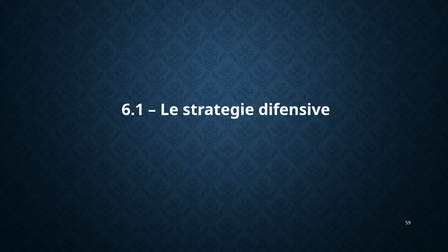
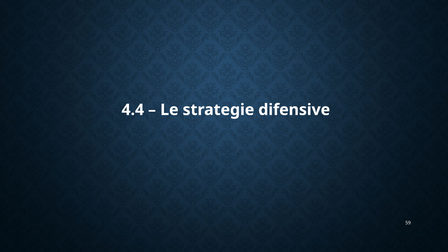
6.1: 6.1 -> 4.4
